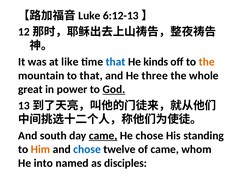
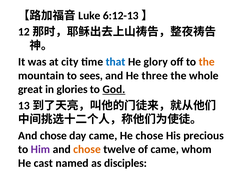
like: like -> city
kinds: kinds -> glory
to that: that -> sees
power: power -> glories
south at (53, 136): south -> chose
came at (103, 136) underline: present -> none
standing: standing -> precious
Him colour: orange -> purple
chose at (87, 149) colour: blue -> orange
into: into -> cast
